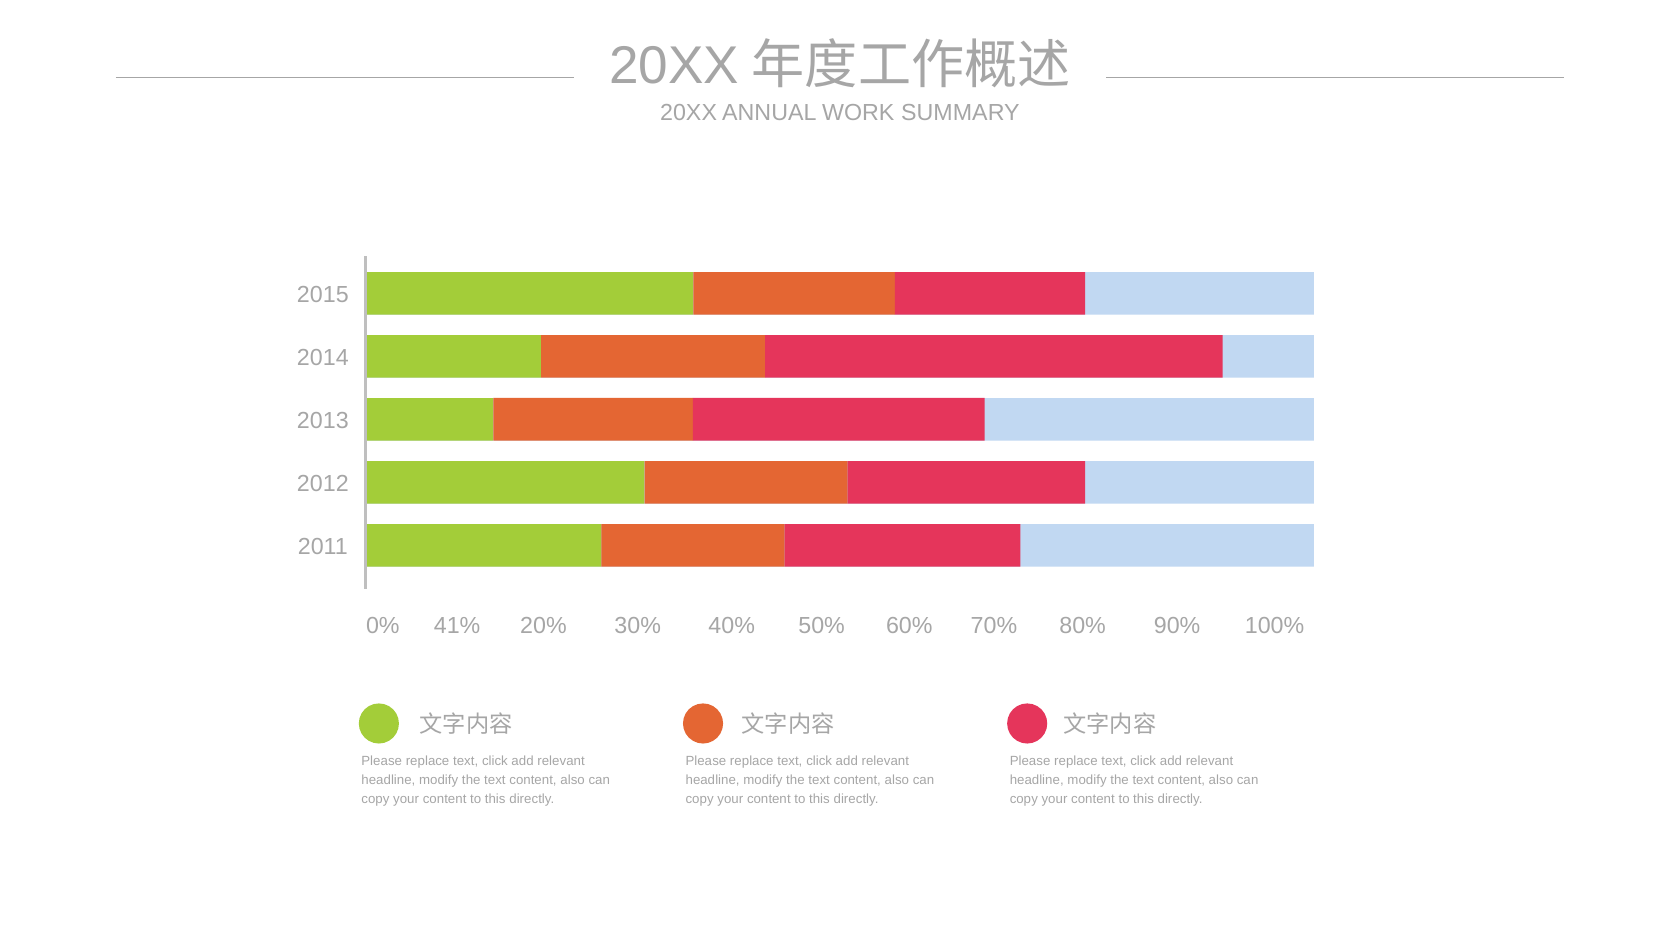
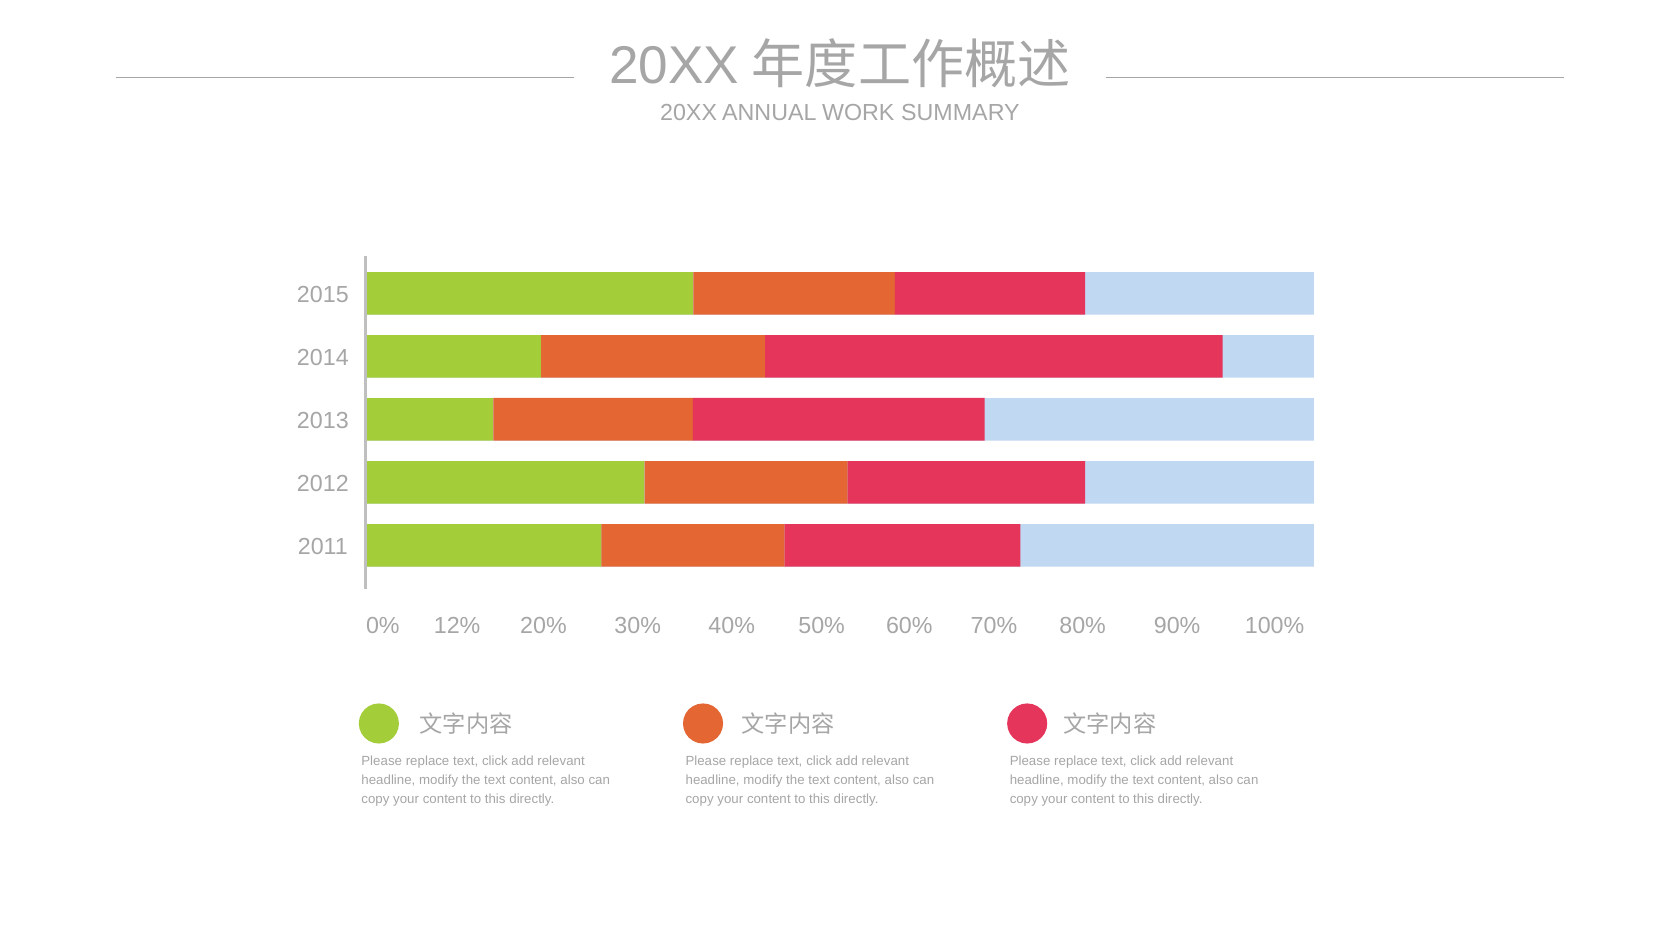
41%: 41% -> 12%
